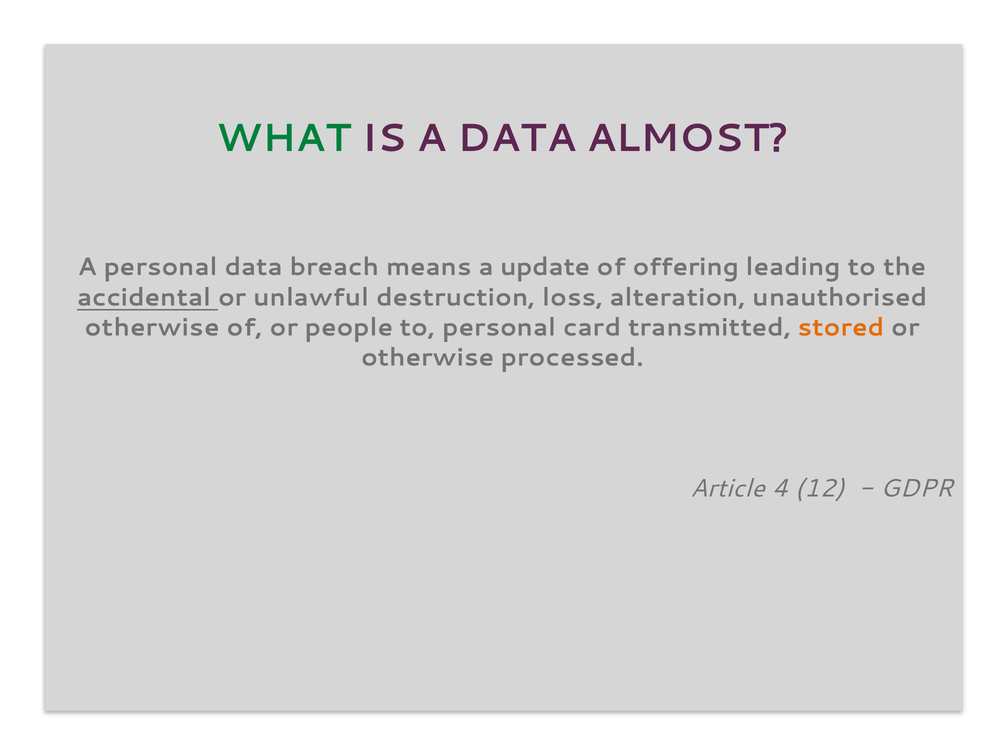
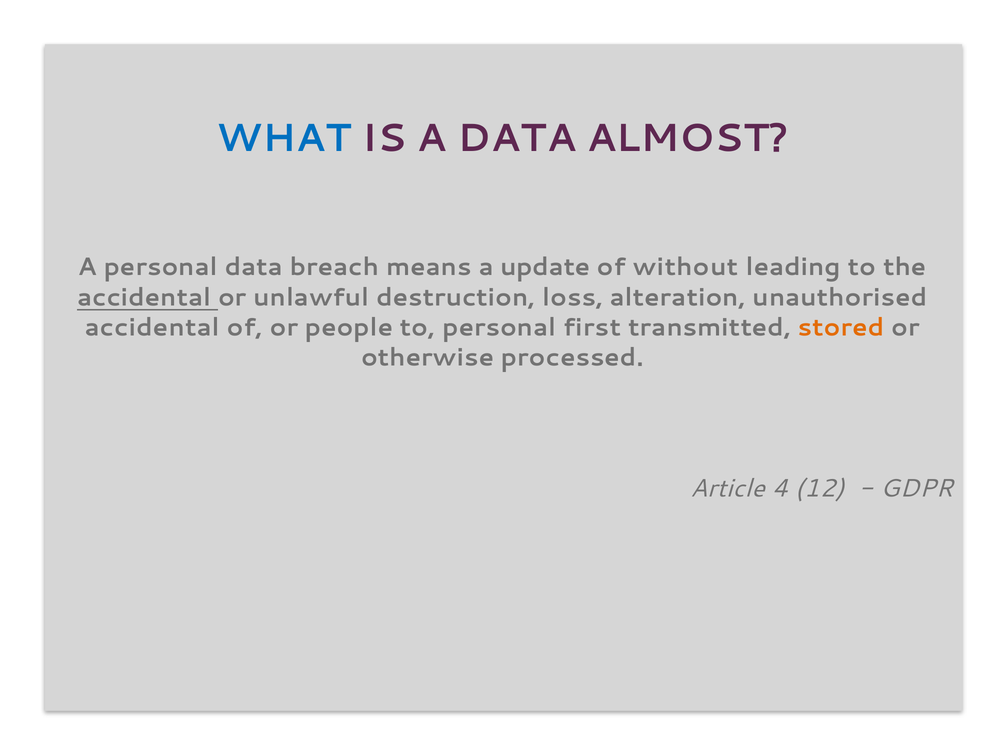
WHAT colour: green -> blue
offering: offering -> without
otherwise at (152, 327): otherwise -> accidental
card: card -> first
